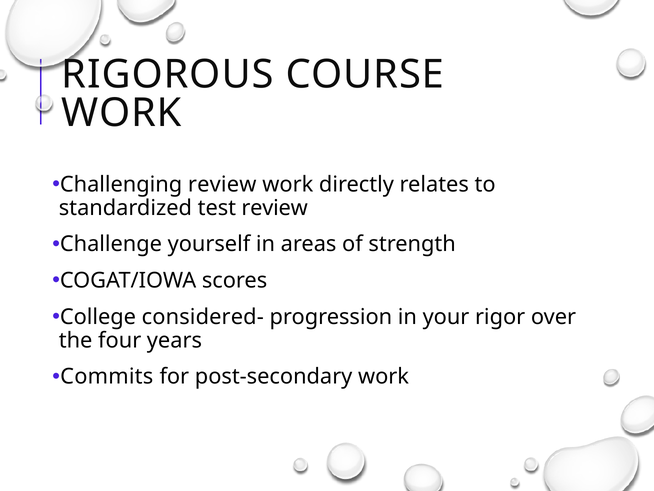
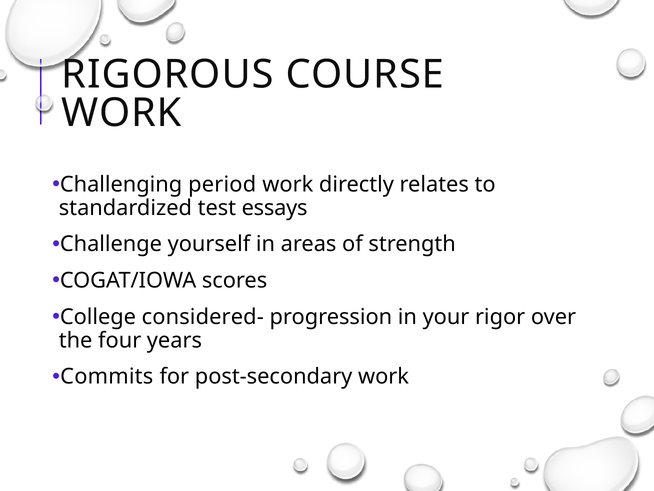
Challenging review: review -> period
test review: review -> essays
